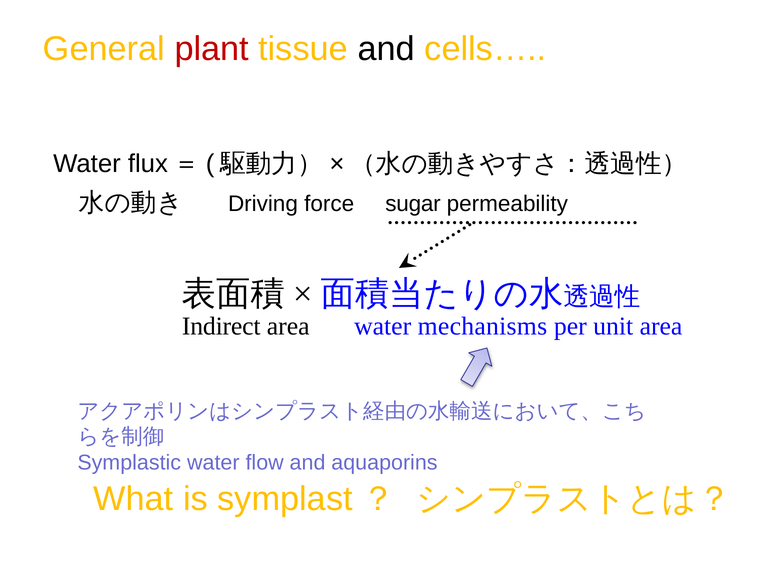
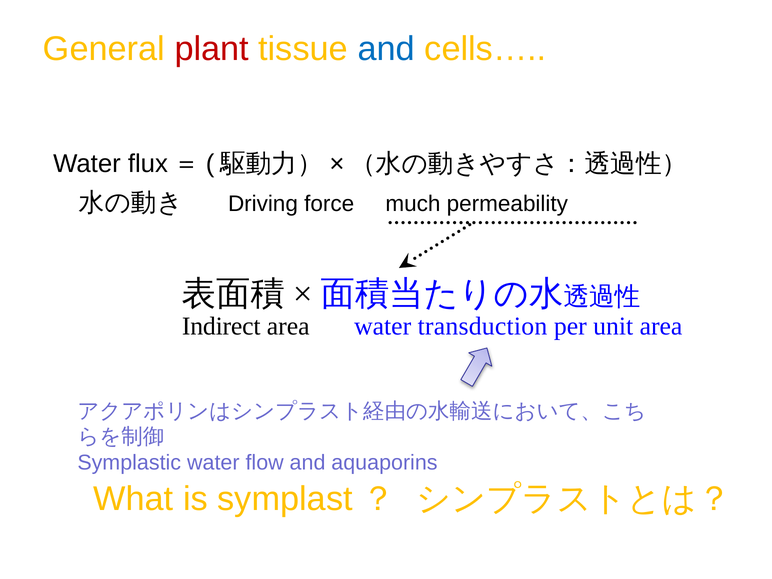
and at (386, 49) colour: black -> blue
sugar: sugar -> much
mechanisms: mechanisms -> transduction
